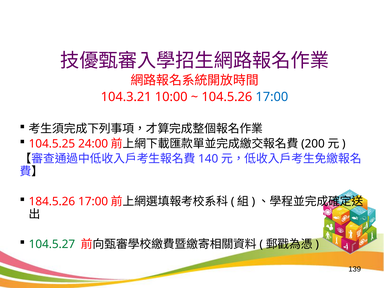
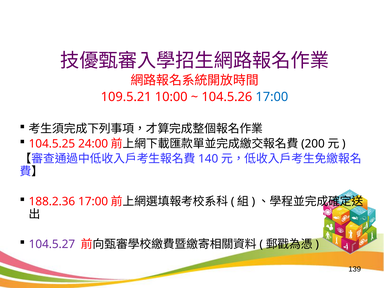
104.3.21: 104.3.21 -> 109.5.21
184.5.26: 184.5.26 -> 188.2.36
104.5.27 colour: green -> purple
